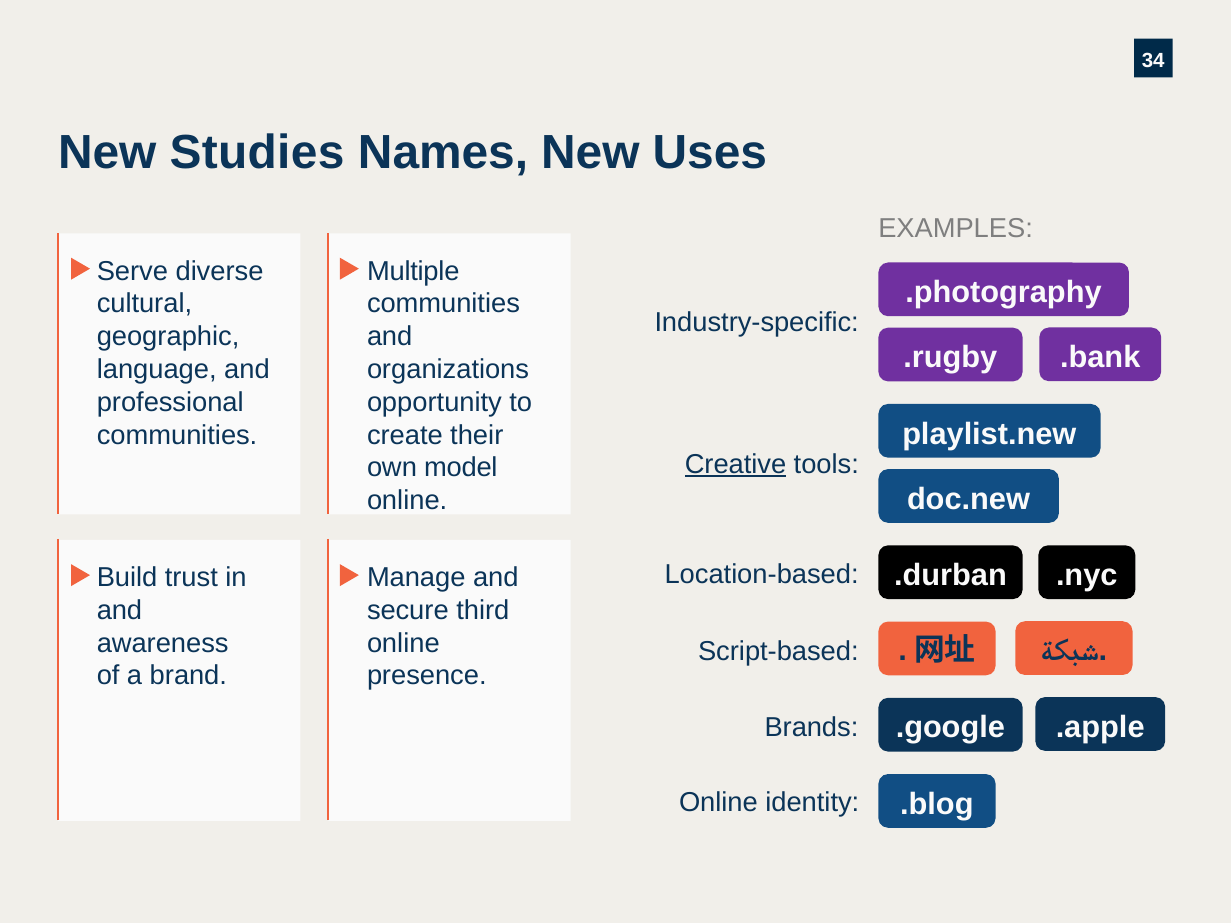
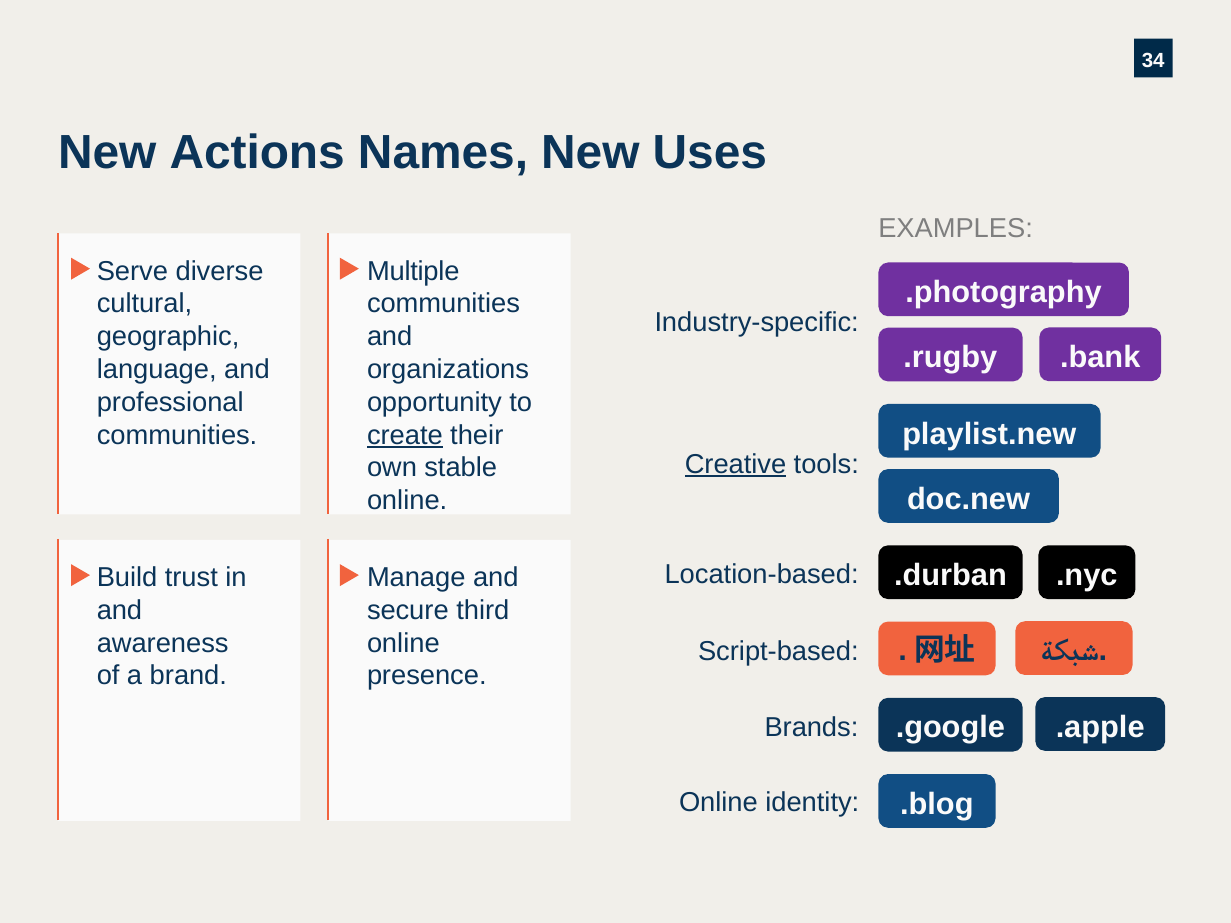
Studies: Studies -> Actions
create underline: none -> present
model: model -> stable
